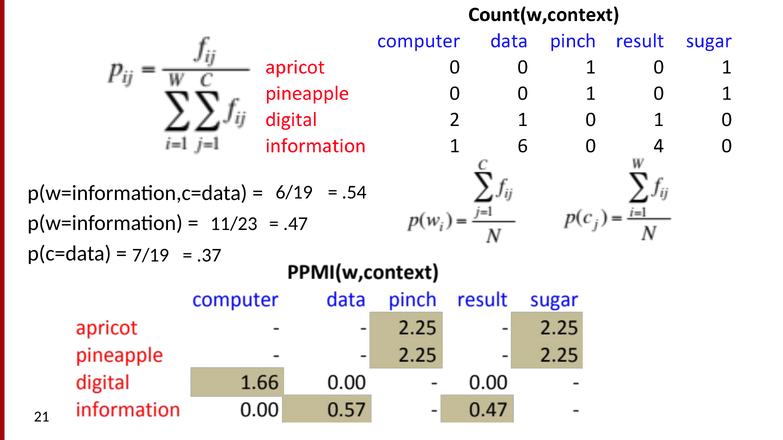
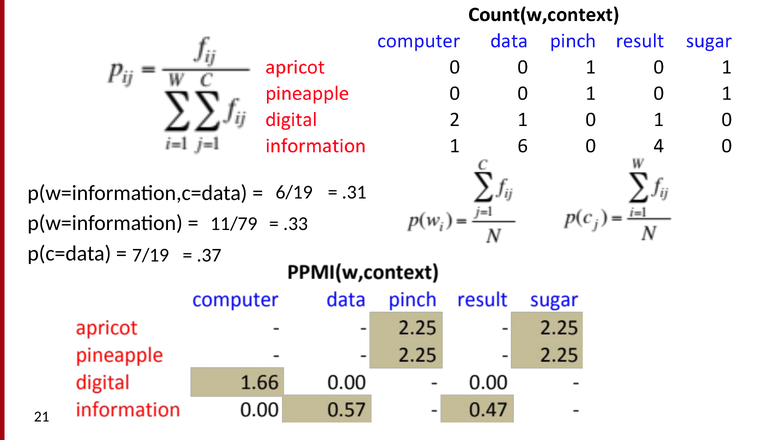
.54: .54 -> .31
11/23: 11/23 -> 11/79
.47: .47 -> .33
